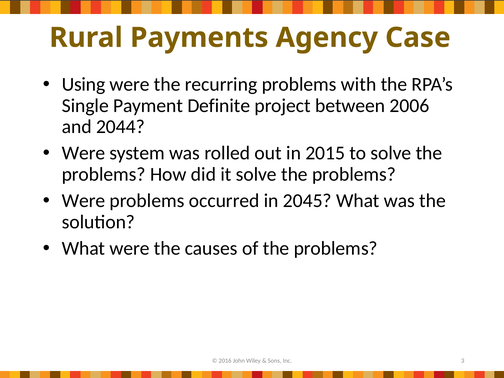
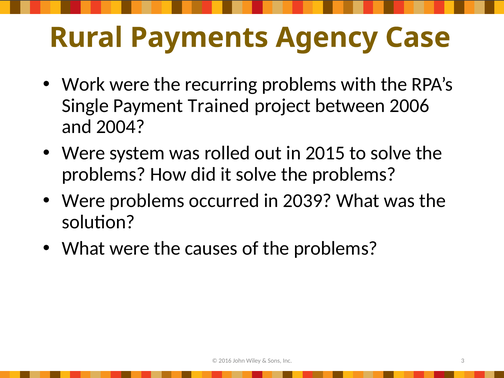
Using: Using -> Work
Definite: Definite -> Trained
2044: 2044 -> 2004
2045: 2045 -> 2039
